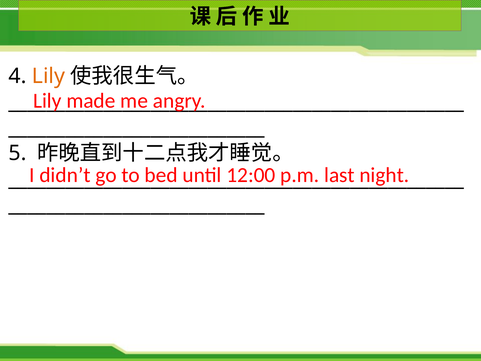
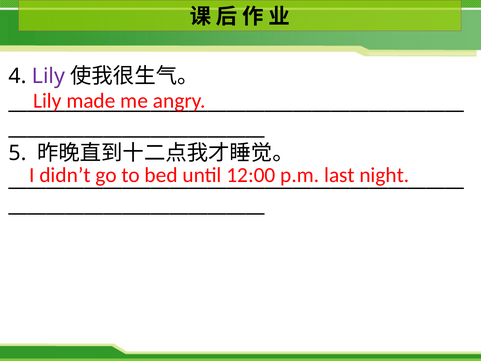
Lily at (49, 76) colour: orange -> purple
